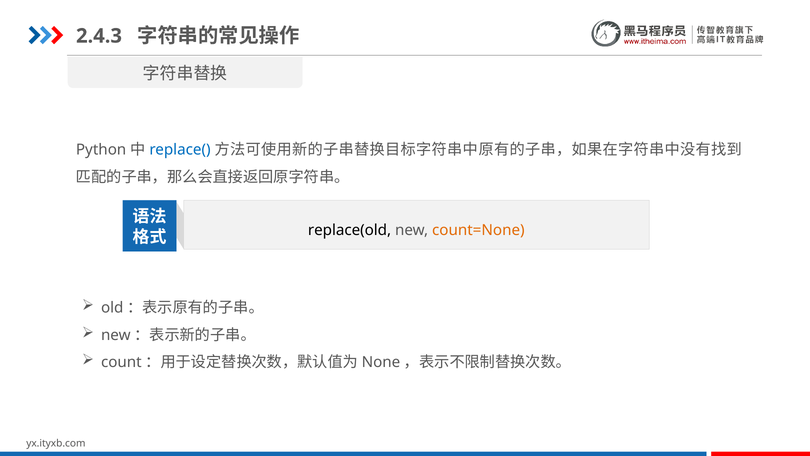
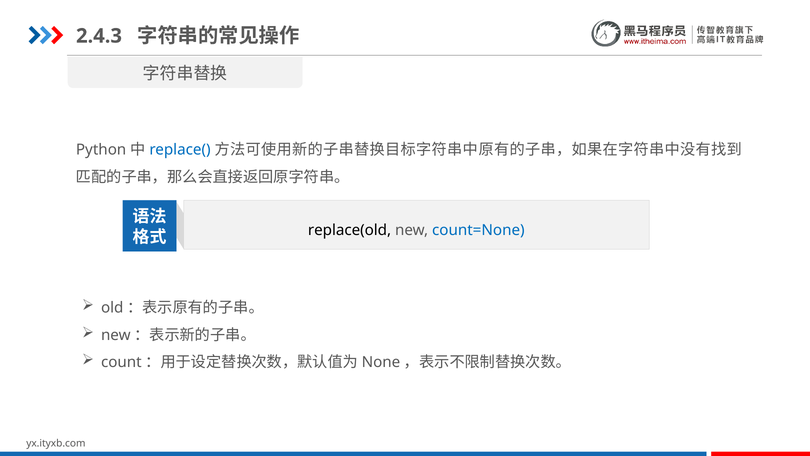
count=None colour: orange -> blue
